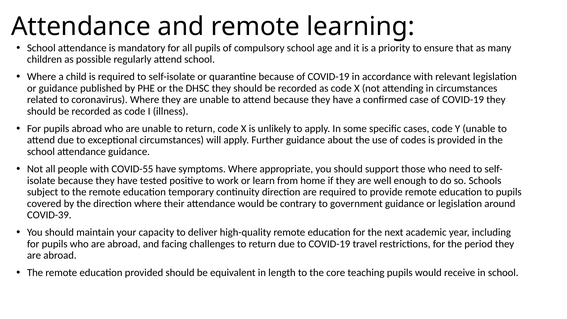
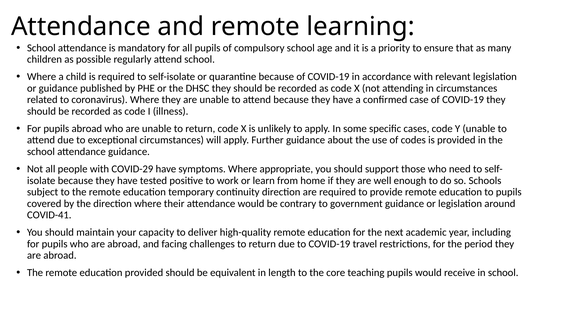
COVID-55: COVID-55 -> COVID-29
COVID-39: COVID-39 -> COVID-41
